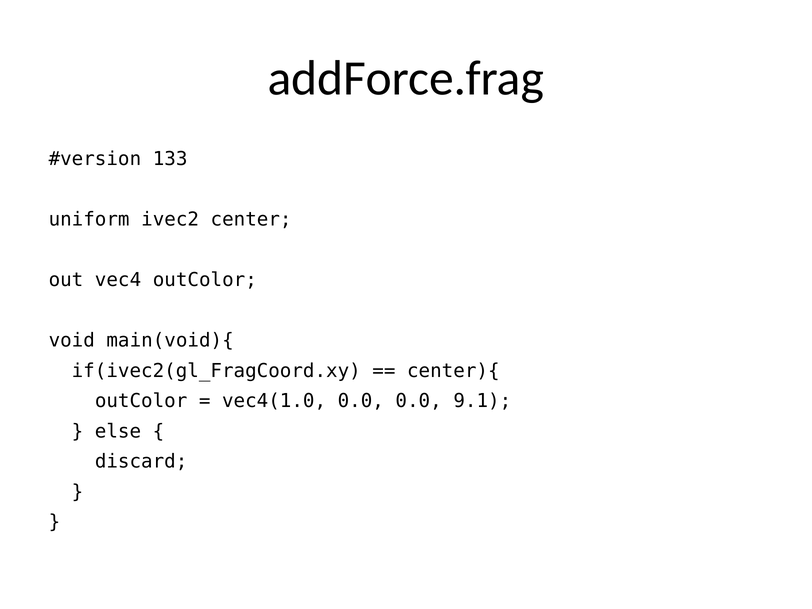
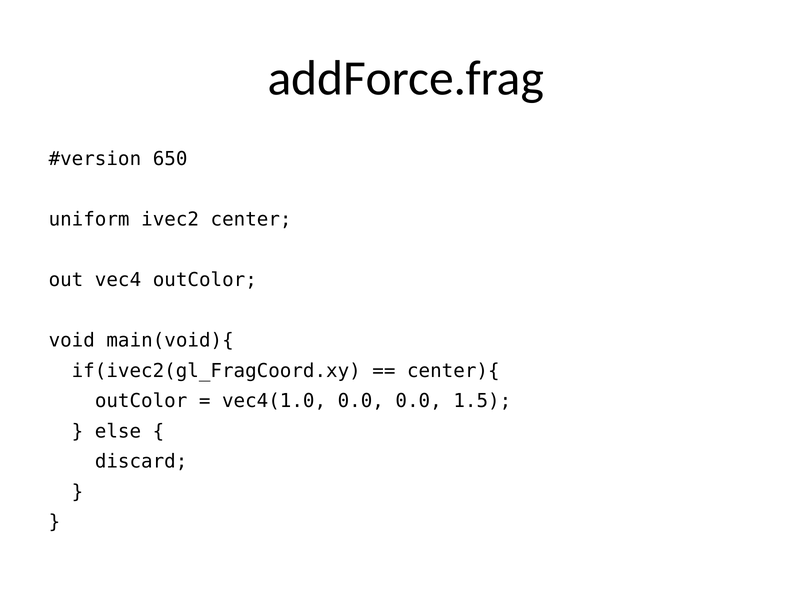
133: 133 -> 650
9.1: 9.1 -> 1.5
